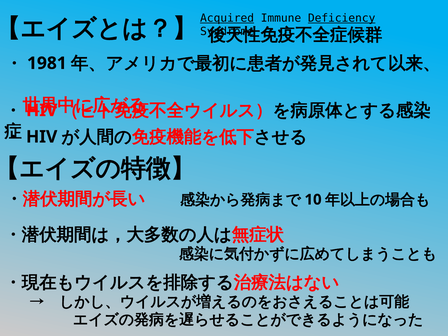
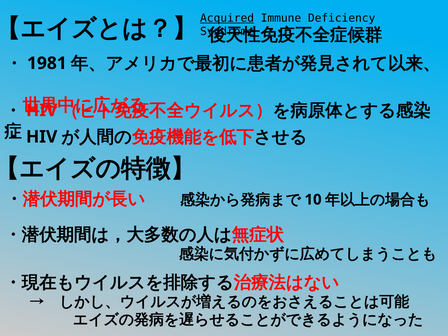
Deficiency underline: present -> none
